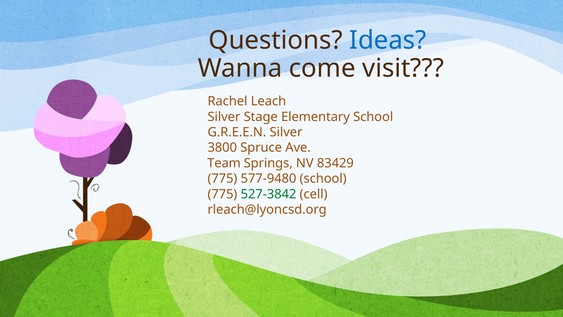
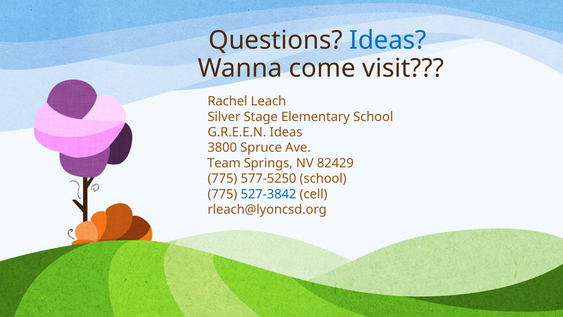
G.R.E.E.N Silver: Silver -> Ideas
83429: 83429 -> 82429
577-9480: 577-9480 -> 577-5250
527-3842 colour: green -> blue
